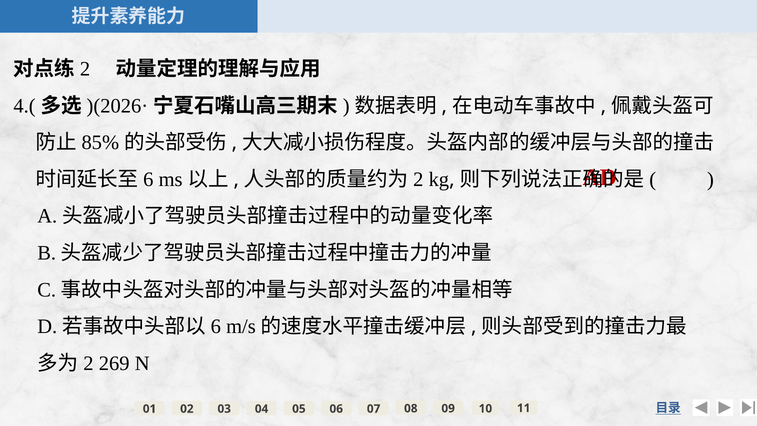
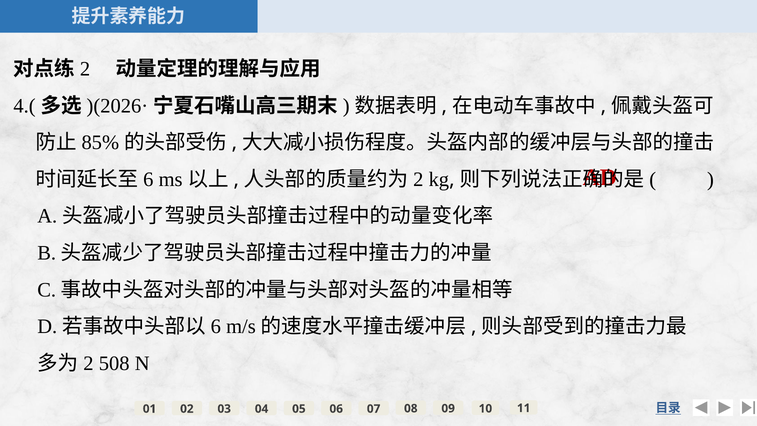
269: 269 -> 508
